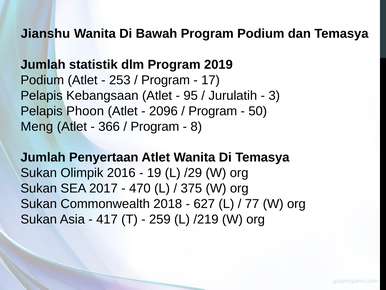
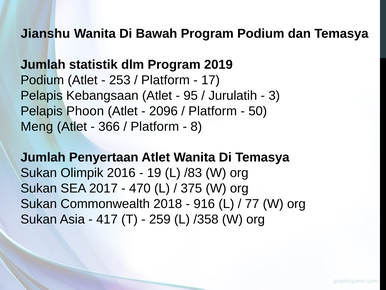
Program at (166, 80): Program -> Platform
Program at (213, 111): Program -> Platform
Program at (155, 126): Program -> Platform
/29: /29 -> /83
627: 627 -> 916
/219: /219 -> /358
